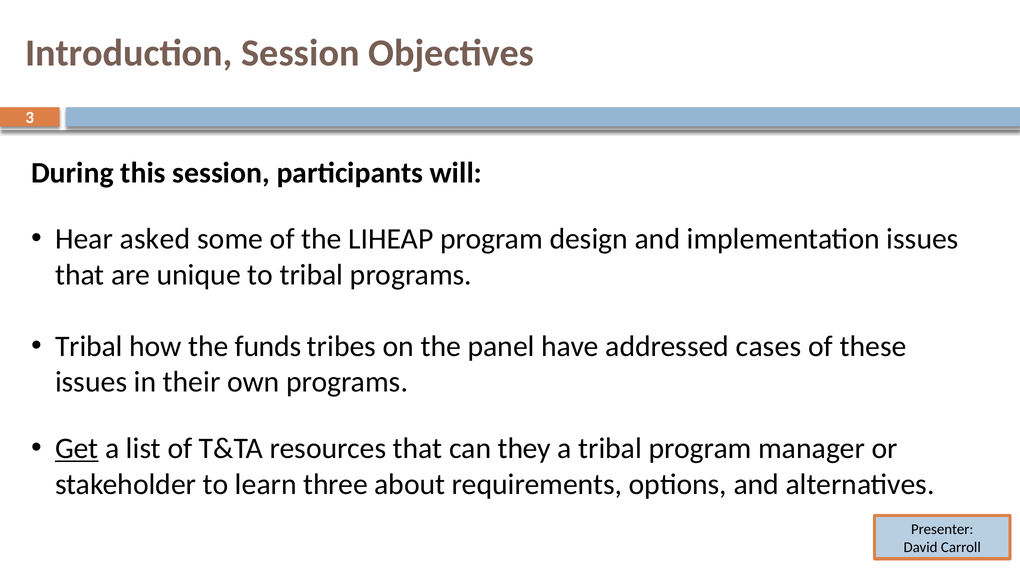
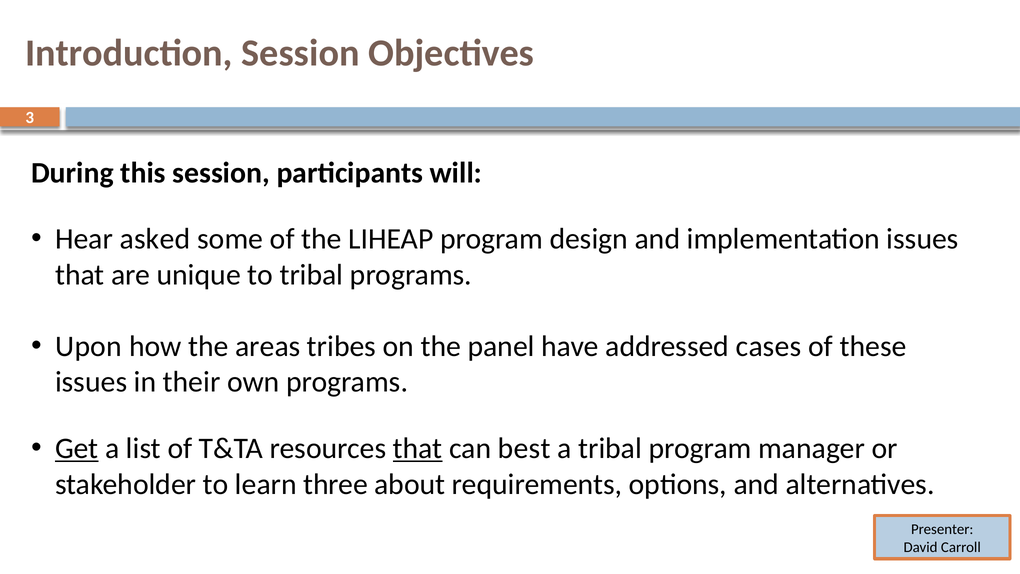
Tribal at (89, 346): Tribal -> Upon
funds: funds -> areas
that at (418, 448) underline: none -> present
they: they -> best
